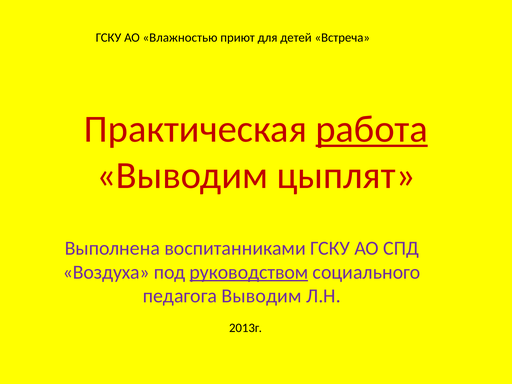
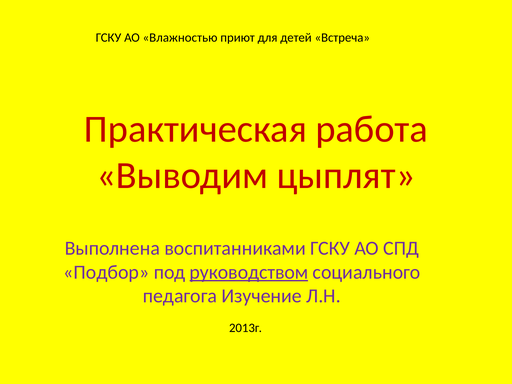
работа underline: present -> none
Воздуха: Воздуха -> Подбор
педагога Выводим: Выводим -> Изучение
